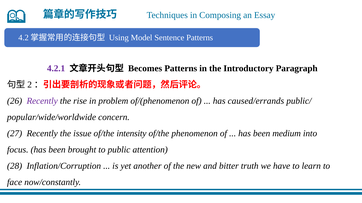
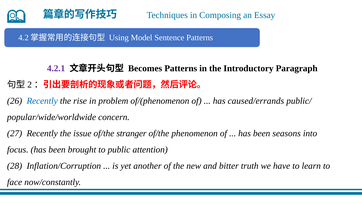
Recently at (42, 101) colour: purple -> blue
intensity: intensity -> stranger
medium: medium -> seasons
